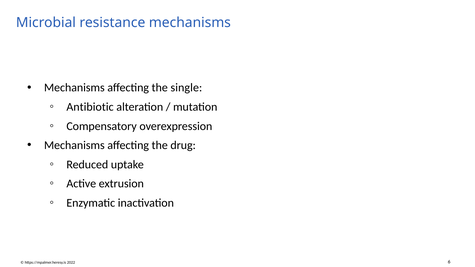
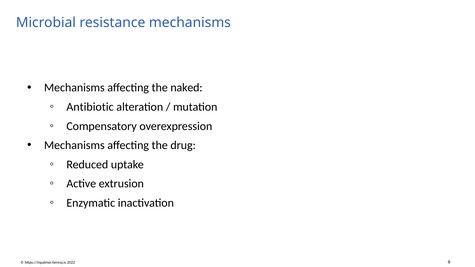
single: single -> naked
